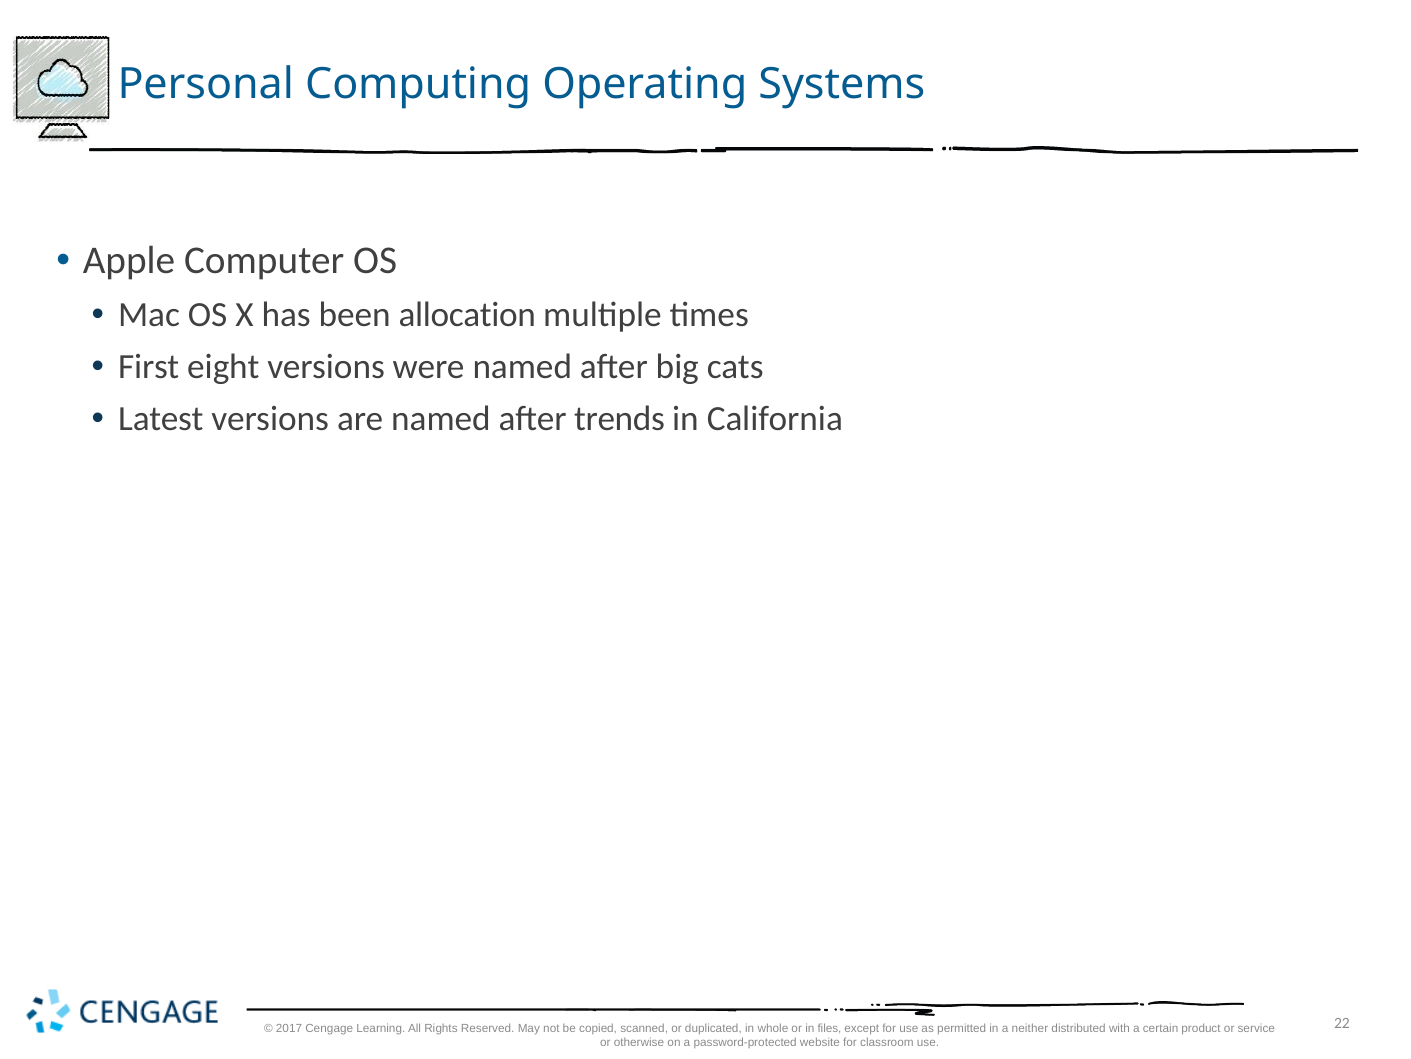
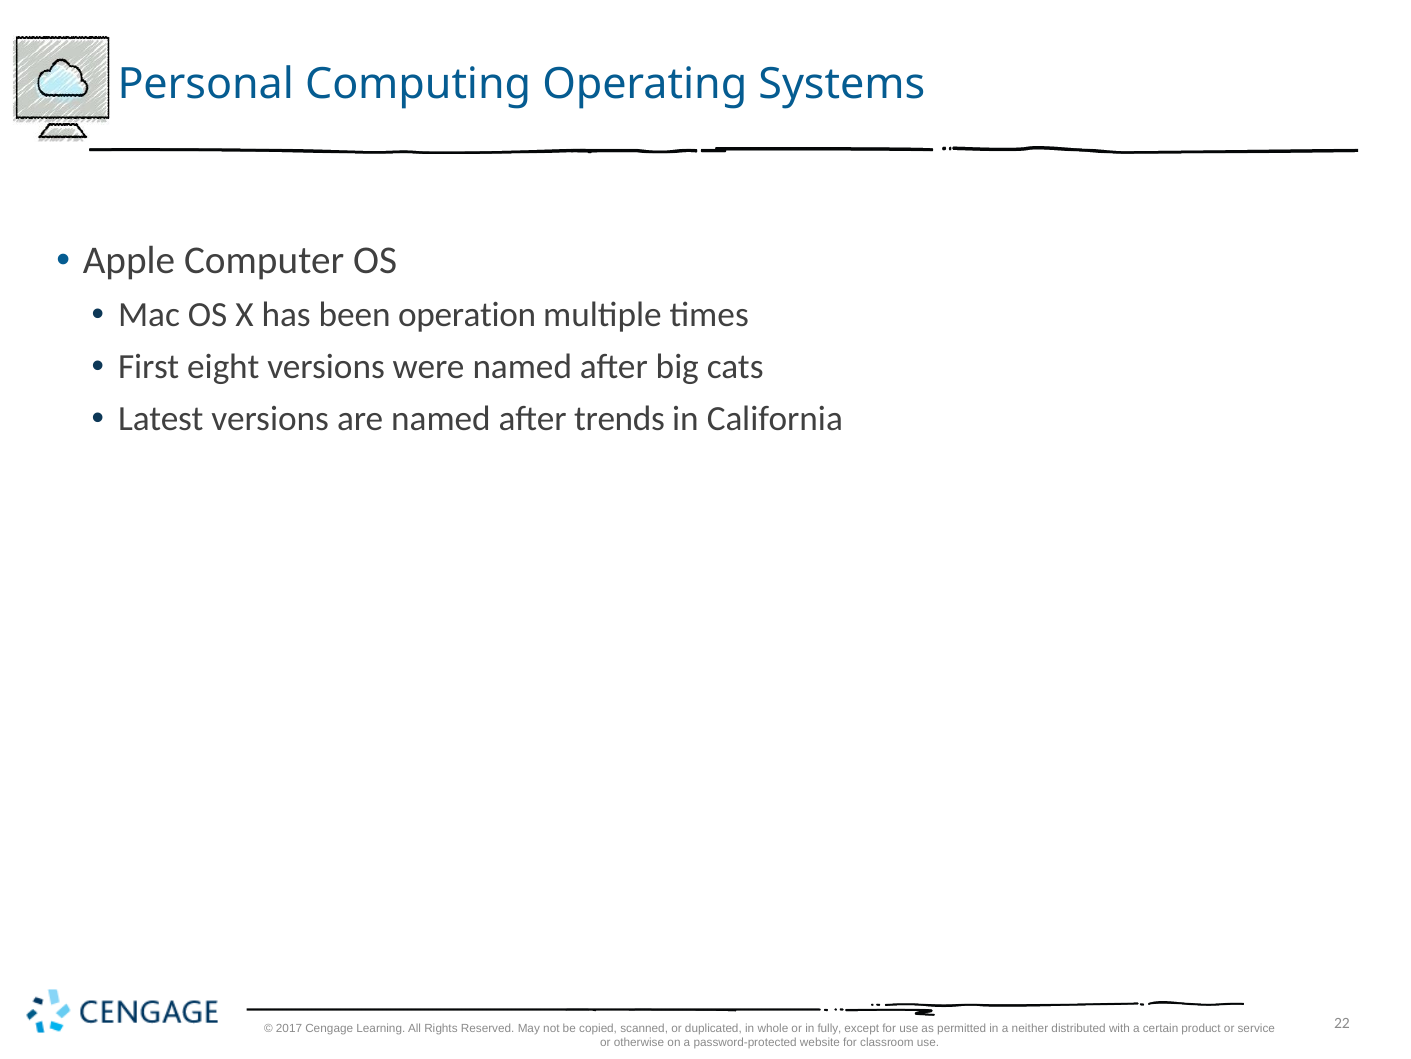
allocation: allocation -> operation
files: files -> fully
